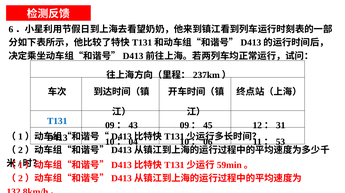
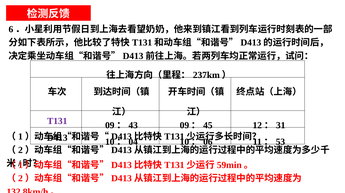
T131 colour: blue -> purple
